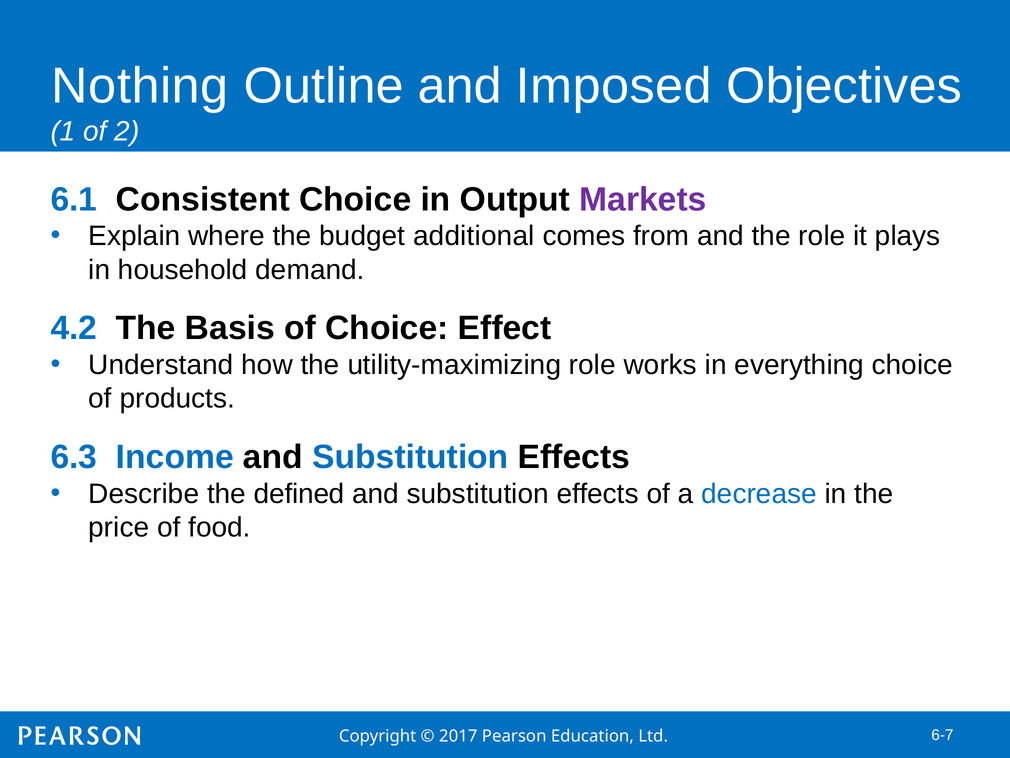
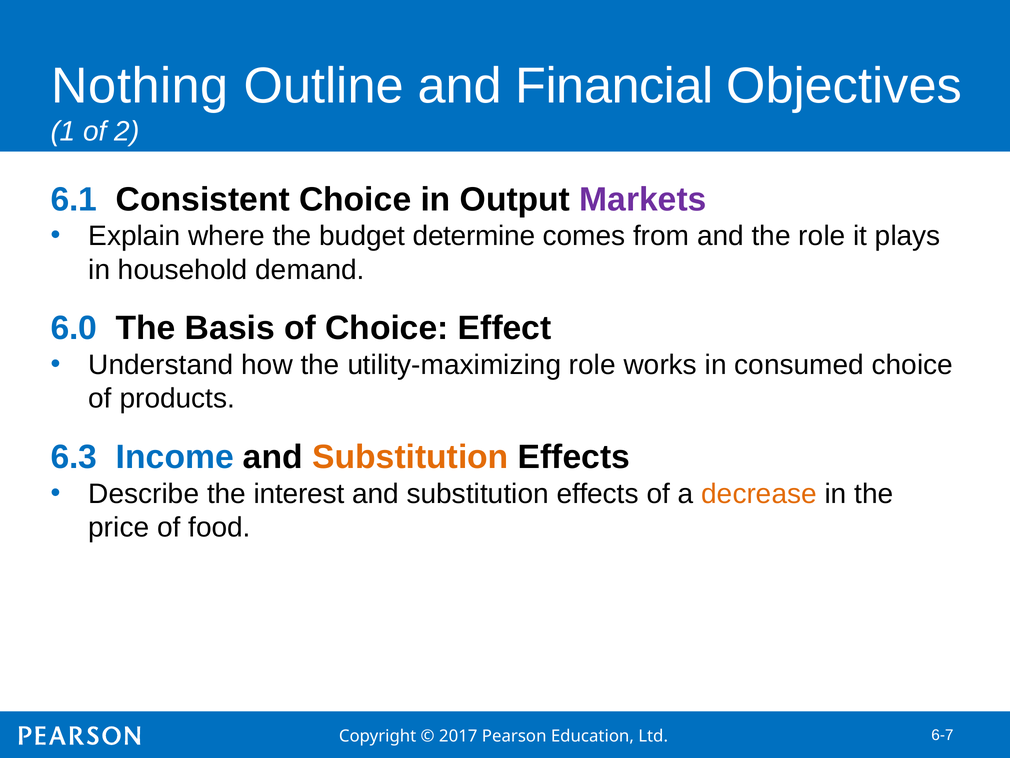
Imposed: Imposed -> Financial
additional: additional -> determine
4.2: 4.2 -> 6.0
everything: everything -> consumed
Substitution at (410, 457) colour: blue -> orange
defined: defined -> interest
decrease colour: blue -> orange
